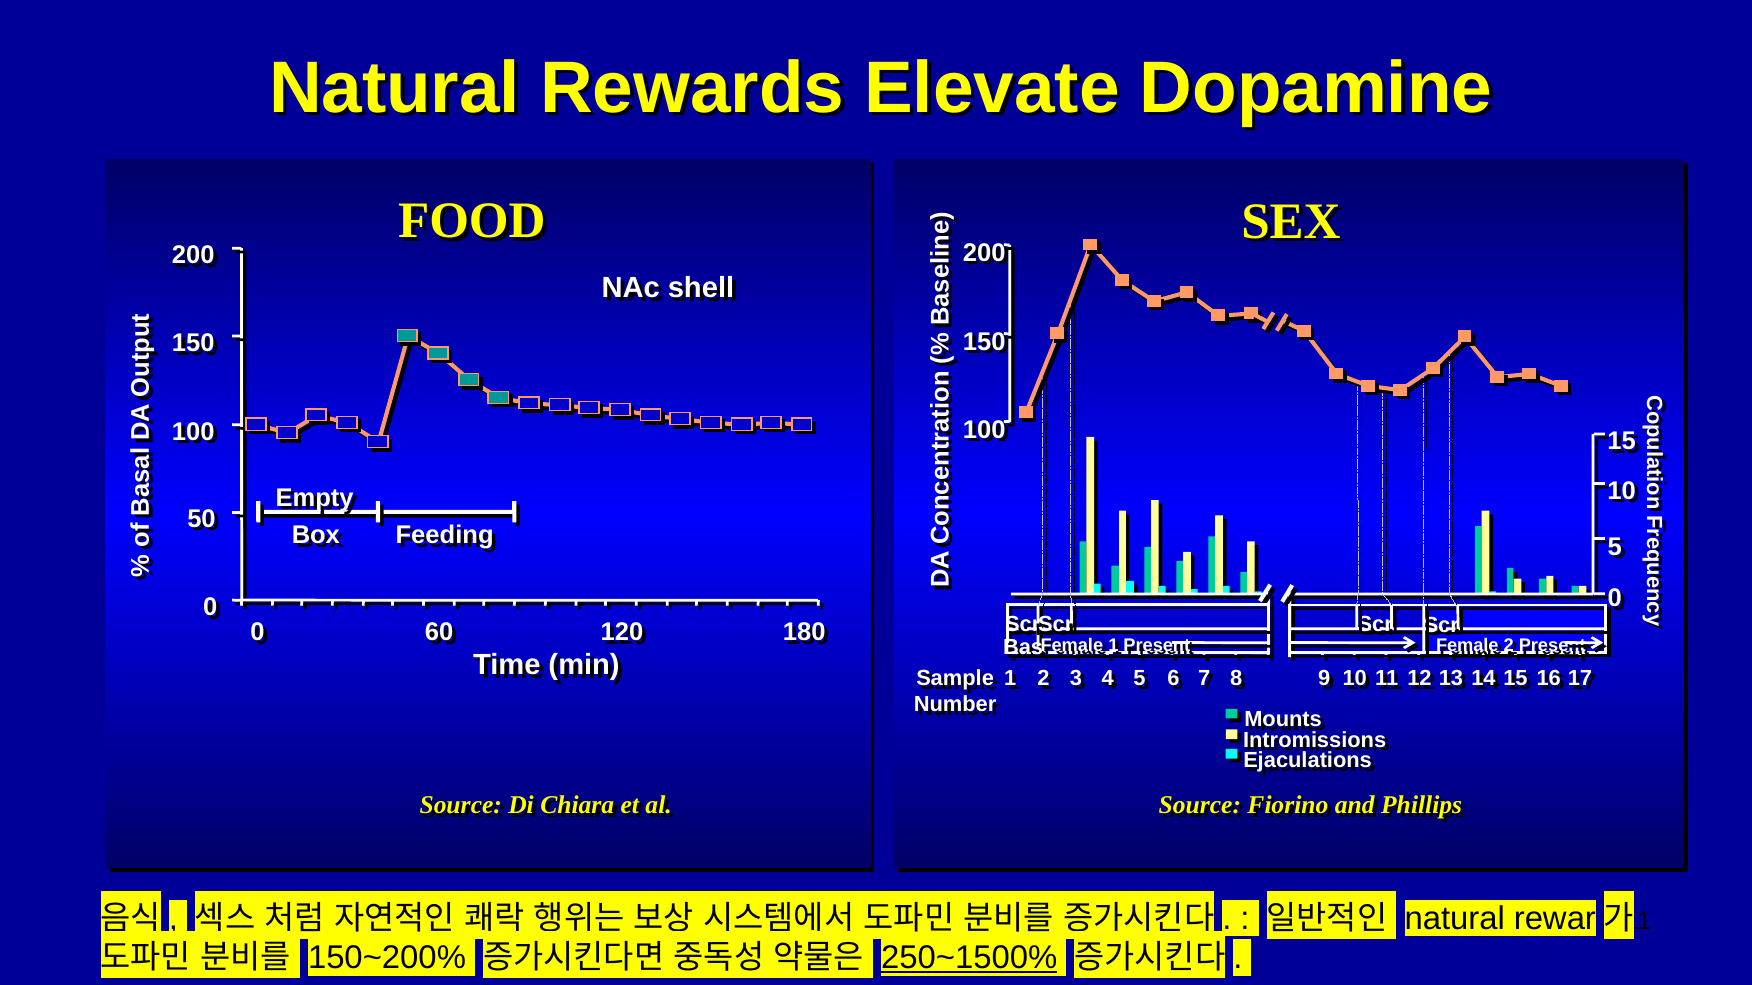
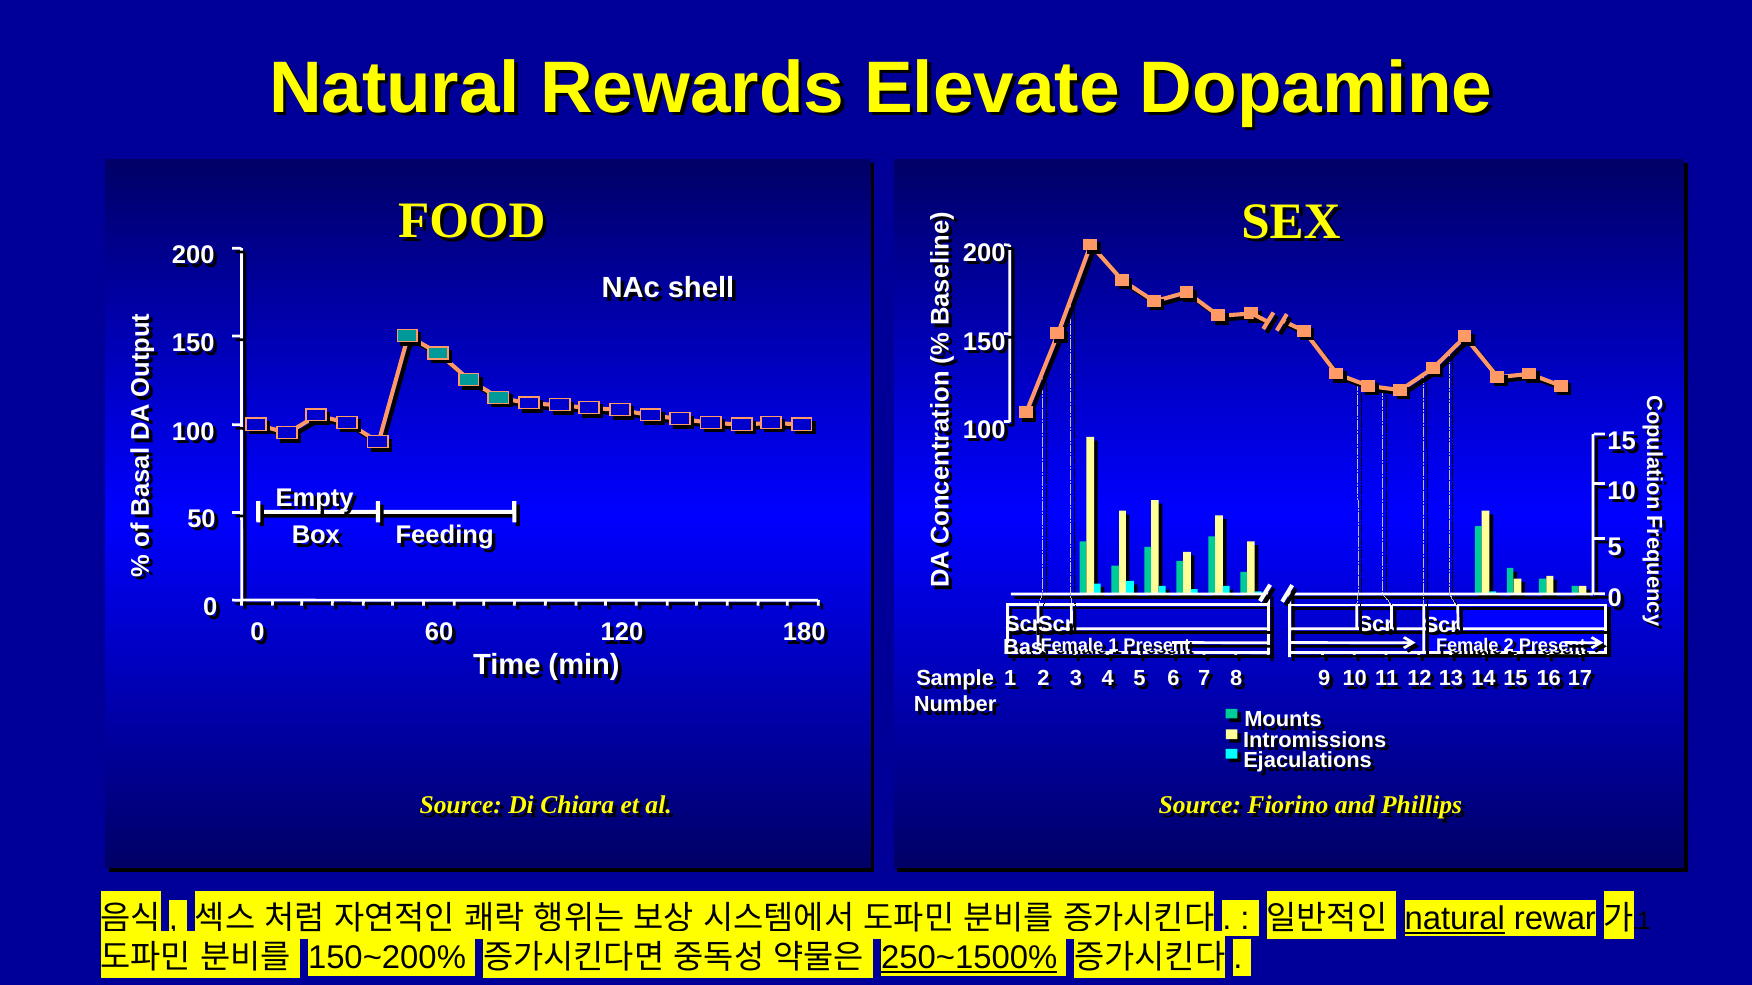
natural at (1455, 919) underline: none -> present
